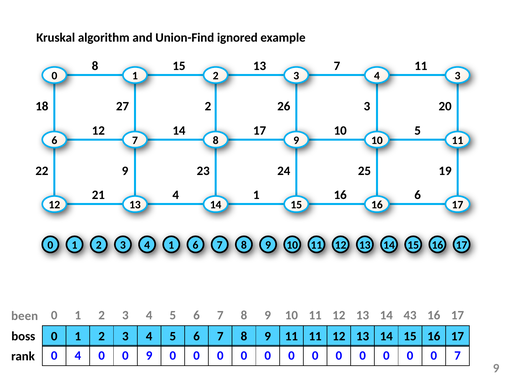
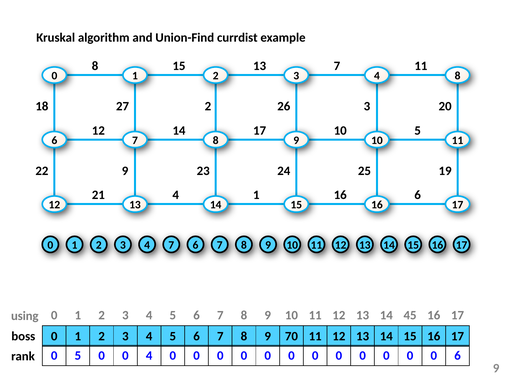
ignored: ignored -> currdist
4 3: 3 -> 8
3 4 1: 1 -> 7
43: 43 -> 45
been: been -> using
9 11: 11 -> 70
0 4: 4 -> 5
0 9: 9 -> 4
0 7: 7 -> 6
